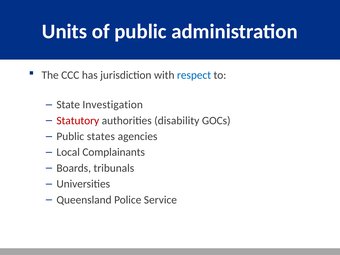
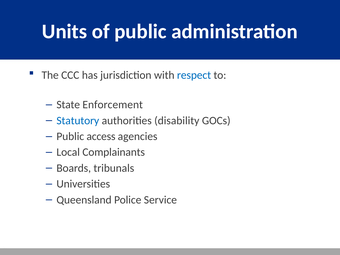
Investigation: Investigation -> Enforcement
Statutory colour: red -> blue
states: states -> access
